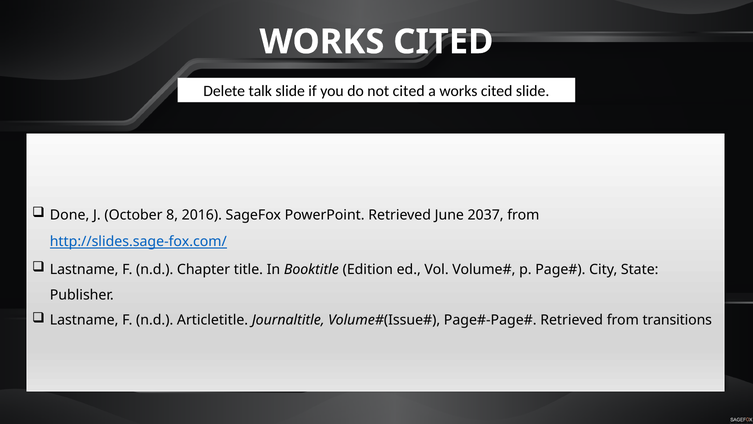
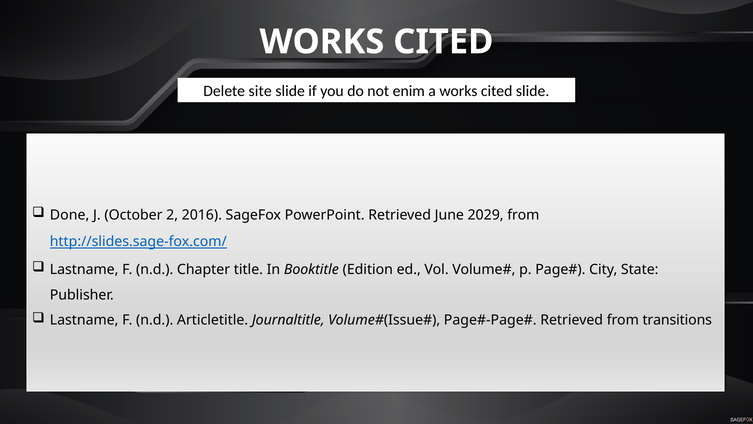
talk: talk -> site
not cited: cited -> enim
8: 8 -> 2
2037: 2037 -> 2029
